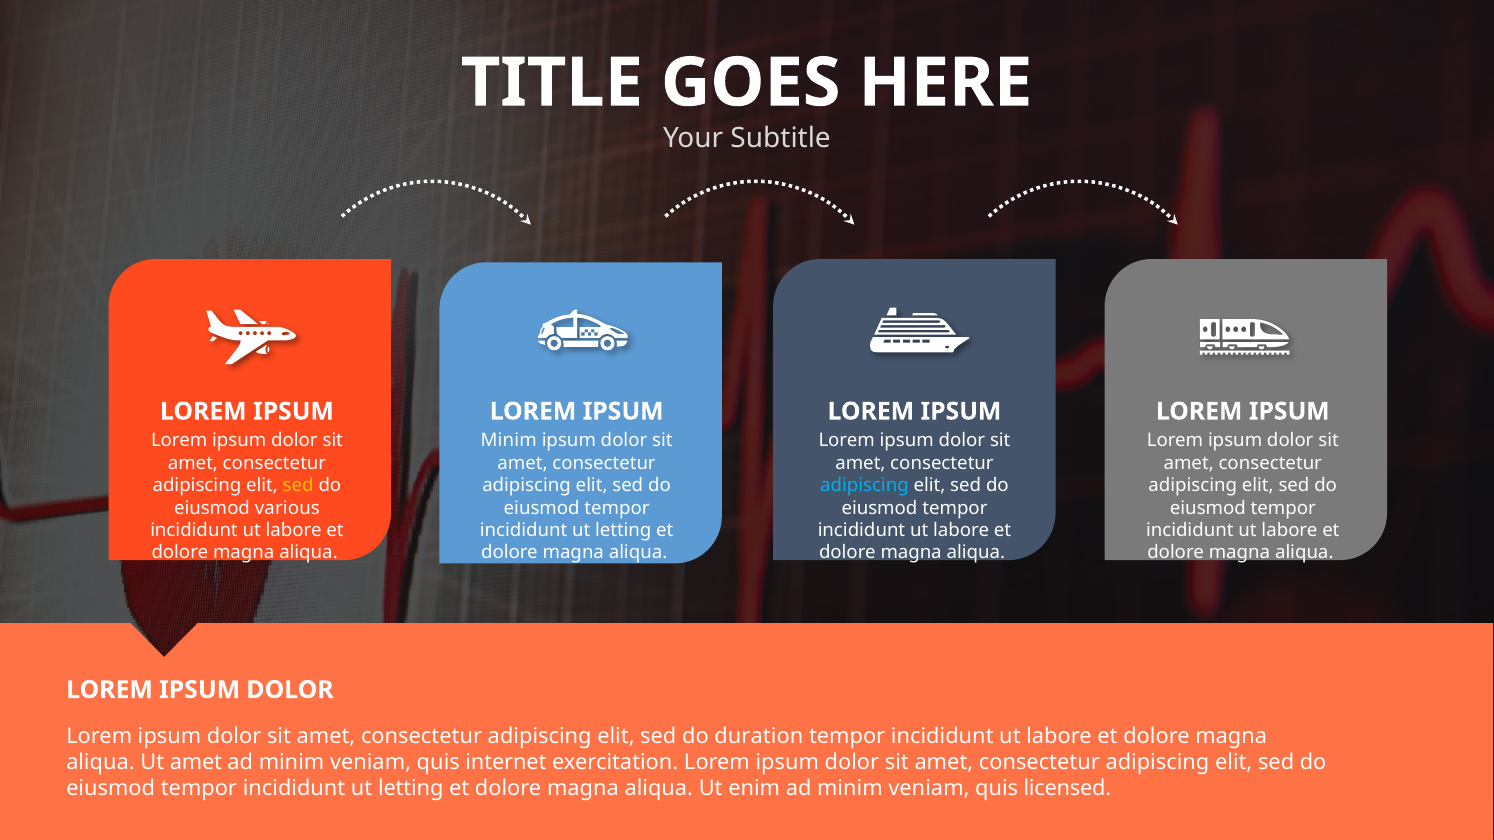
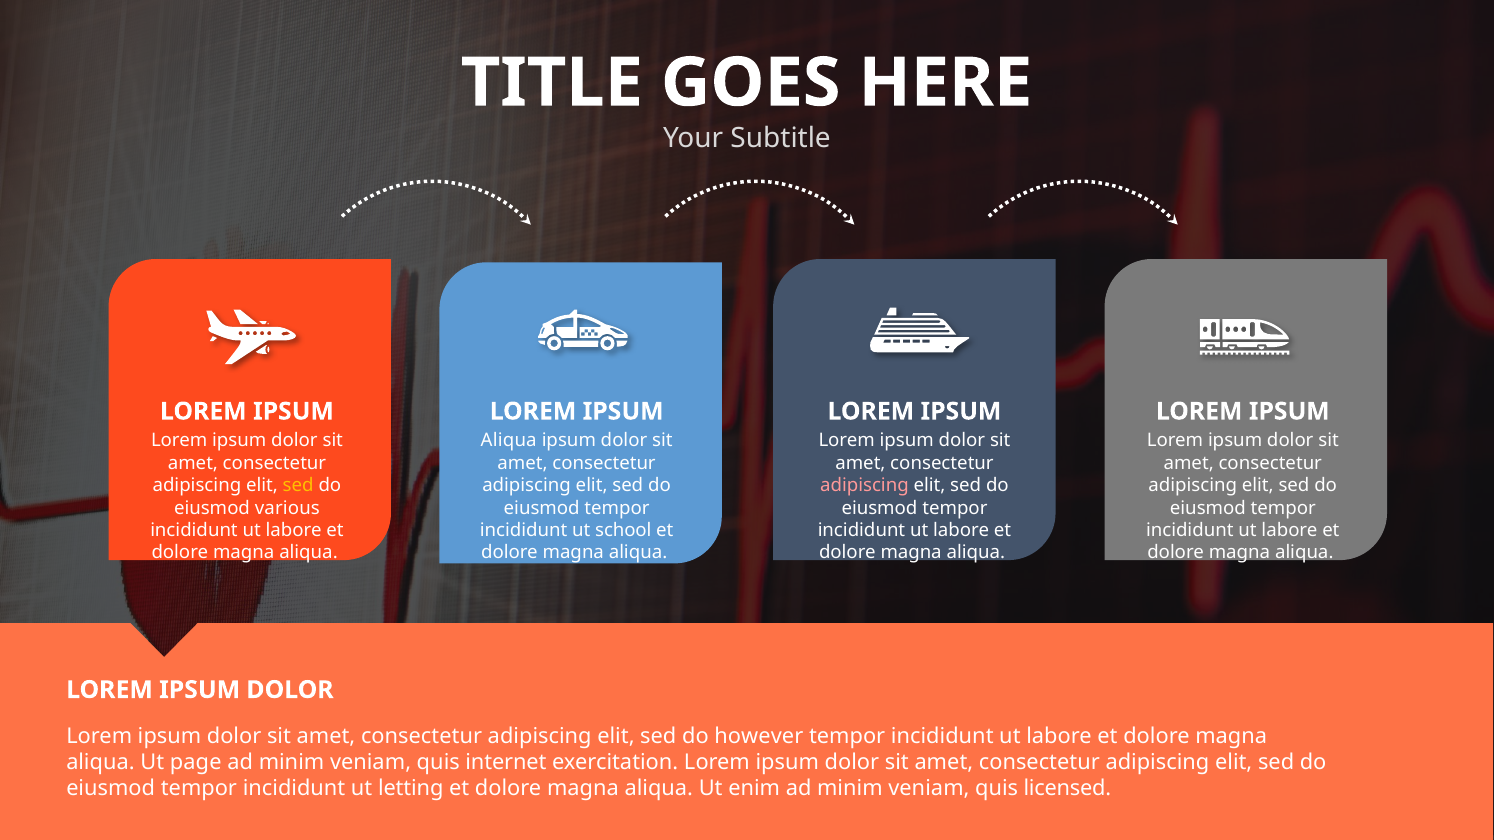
Minim at (509, 441): Minim -> Aliqua
adipiscing at (864, 486) colour: light blue -> pink
letting at (623, 531): letting -> school
duration: duration -> however
Ut amet: amet -> page
